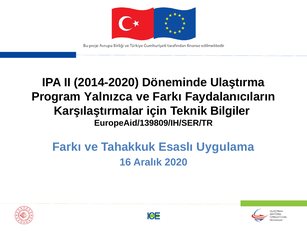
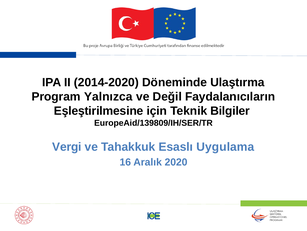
ve Farkı: Farkı -> Değil
Karşılaştırmalar: Karşılaştırmalar -> Eşleştirilmesine
Farkı at (67, 146): Farkı -> Vergi
